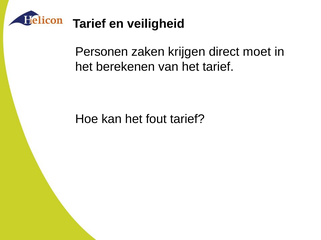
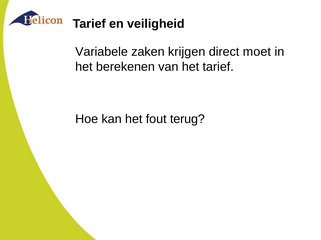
Personen: Personen -> Variabele
fout tarief: tarief -> terug
